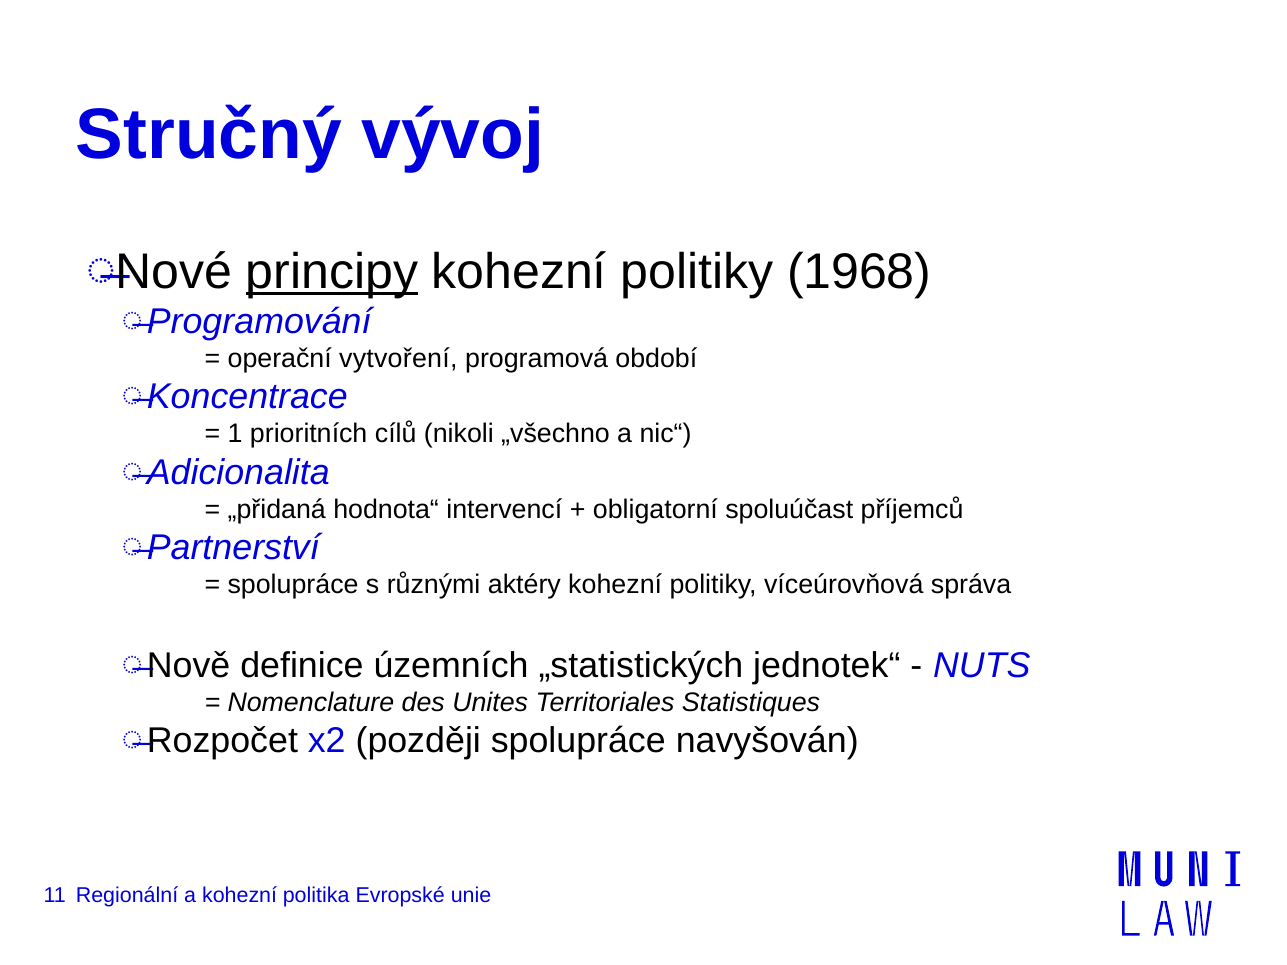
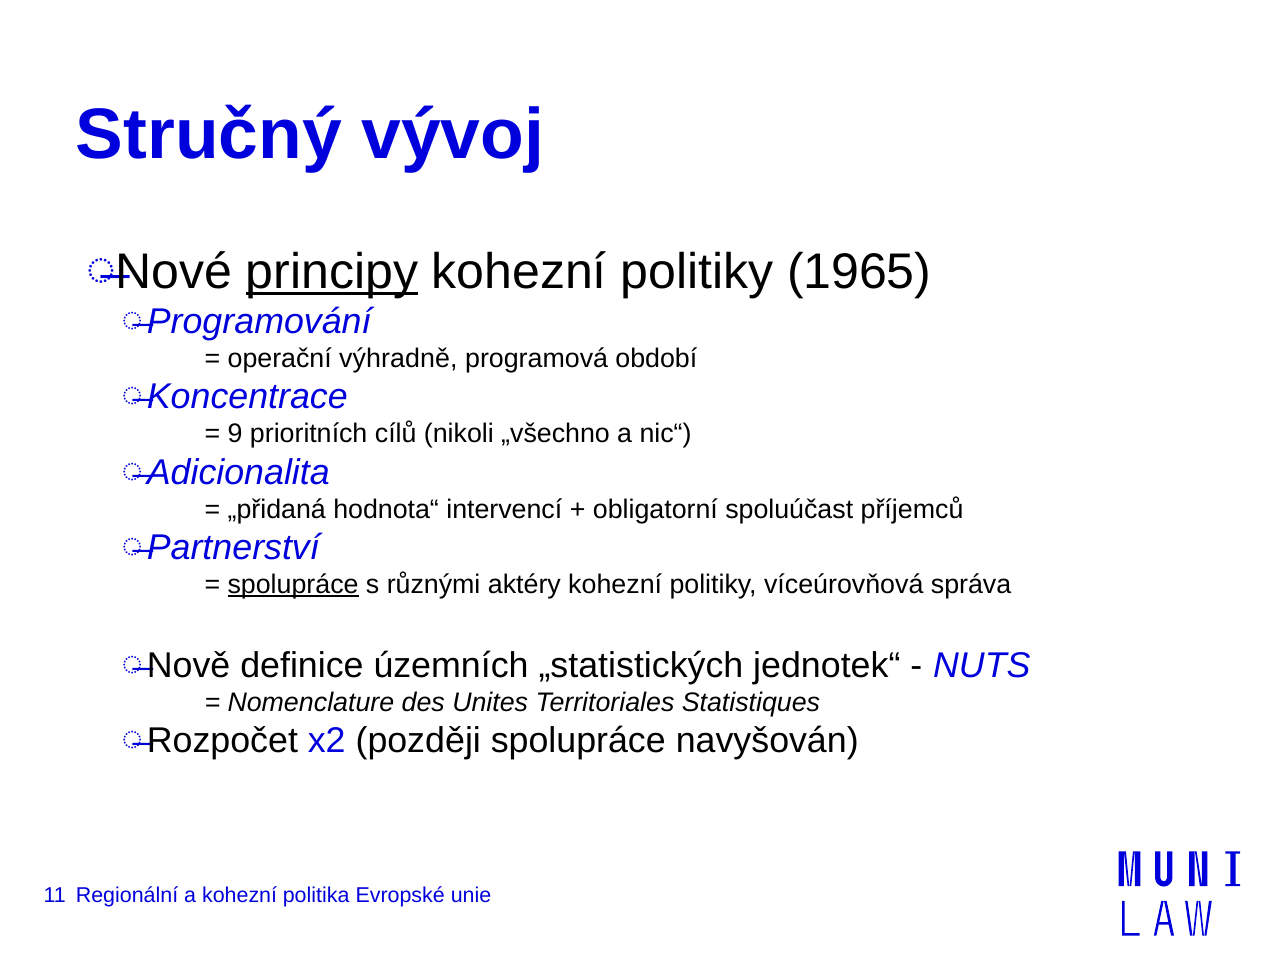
1968: 1968 -> 1965
vytvoření: vytvoření -> výhradně
1: 1 -> 9
spolupráce at (293, 584) underline: none -> present
